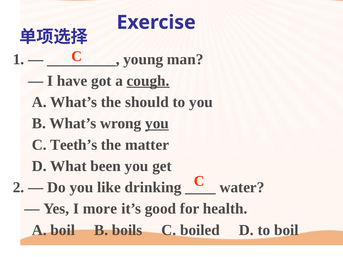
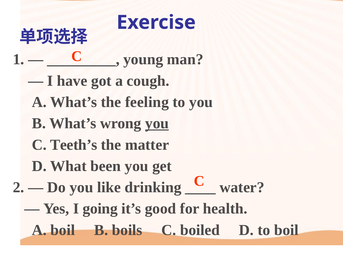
cough underline: present -> none
should: should -> feeling
more: more -> going
